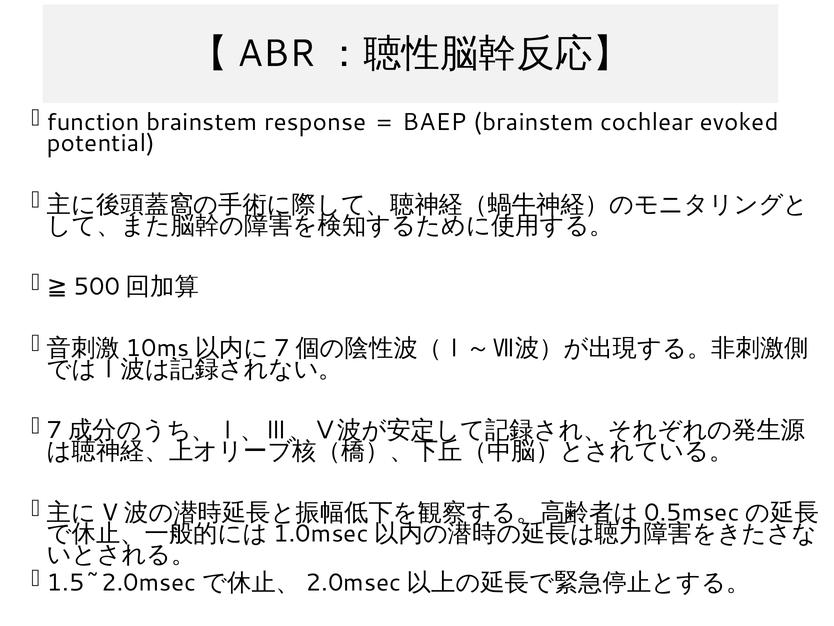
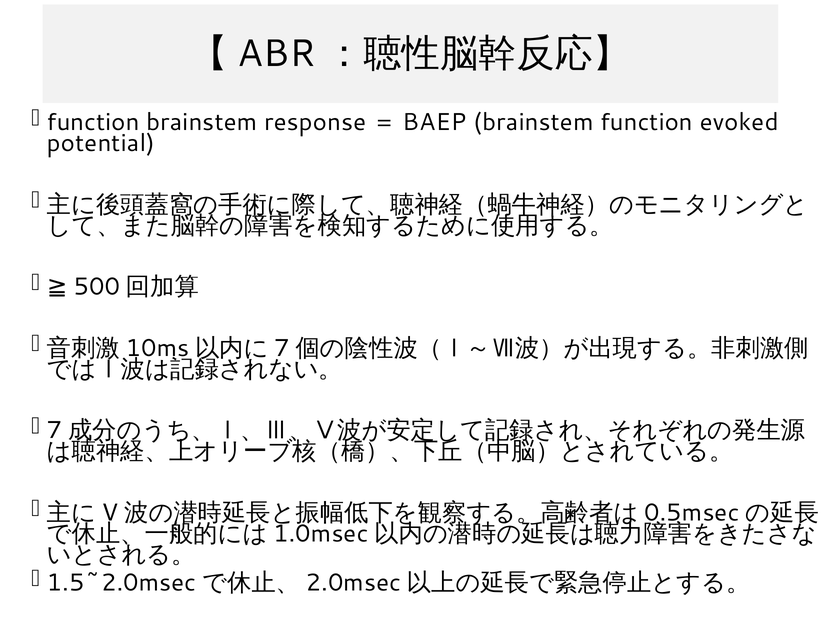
brainstem cochlear: cochlear -> function
